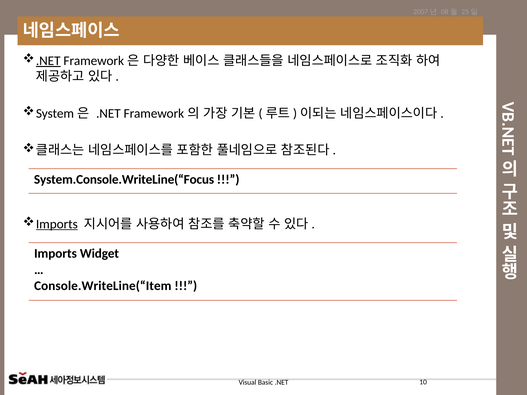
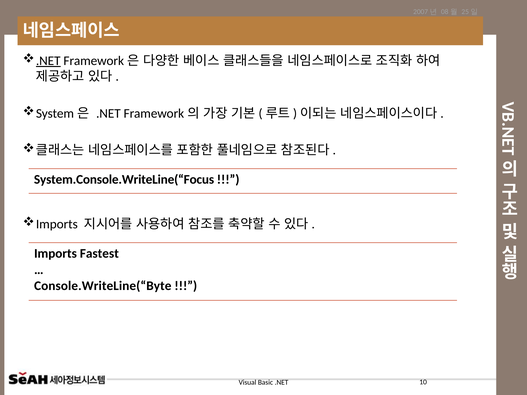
Imports at (57, 224) underline: present -> none
Widget: Widget -> Fastest
Console.WriteLine(“Item: Console.WriteLine(“Item -> Console.WriteLine(“Byte
